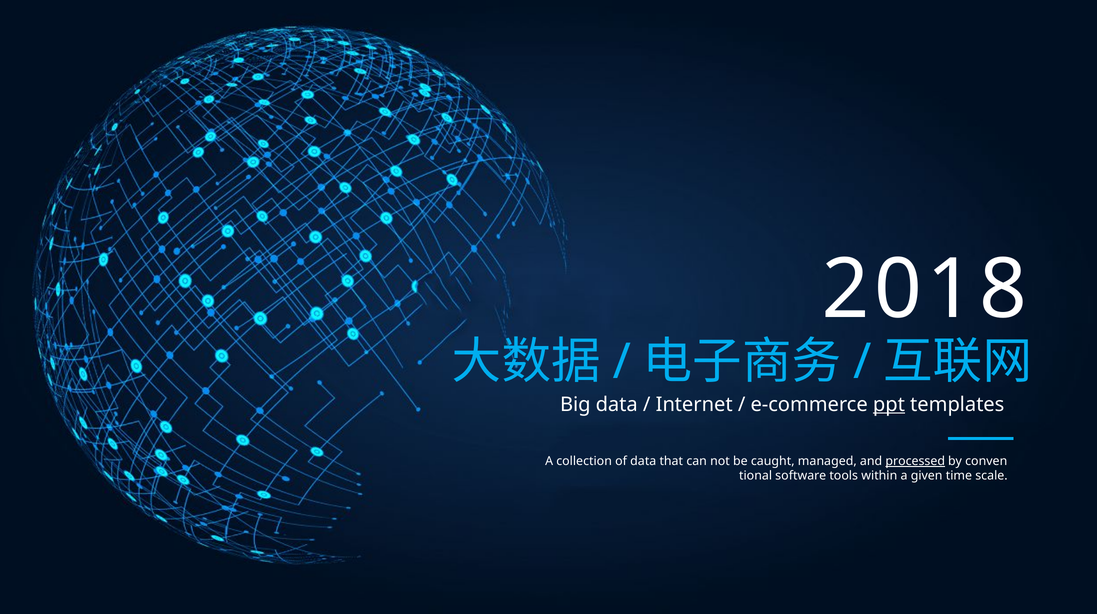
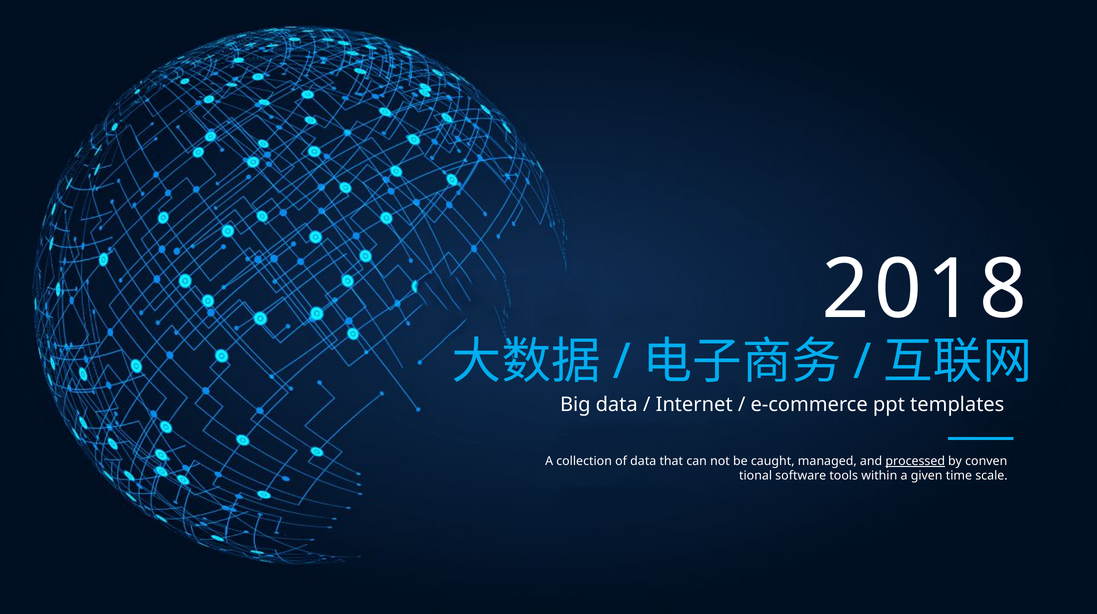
ppt underline: present -> none
